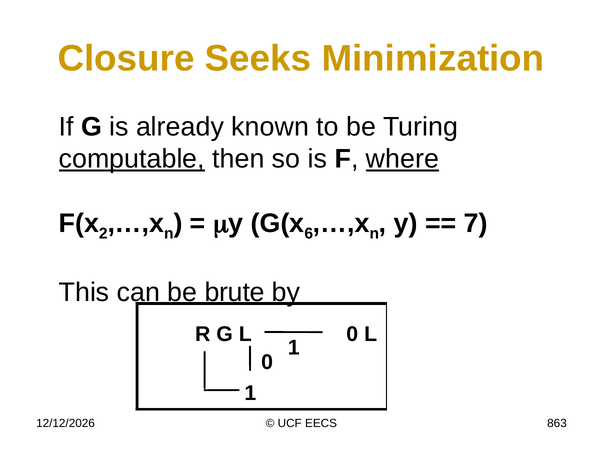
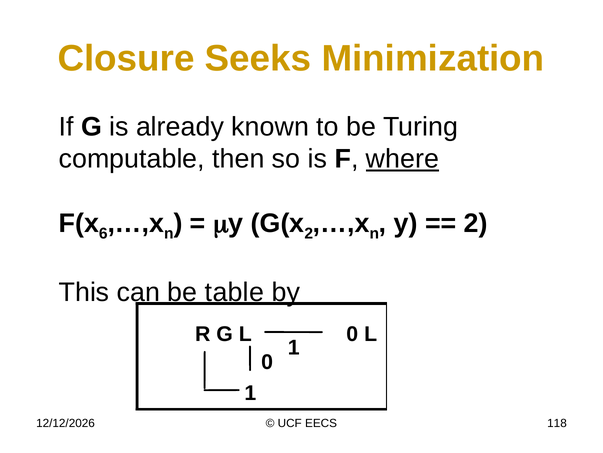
computable underline: present -> none
2: 2 -> 6
6 at (309, 233): 6 -> 2
7 at (476, 223): 7 -> 2
brute: brute -> table
863: 863 -> 118
